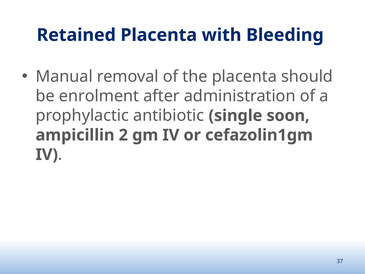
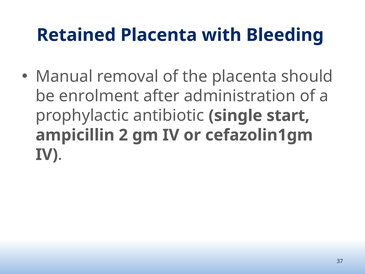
soon: soon -> start
